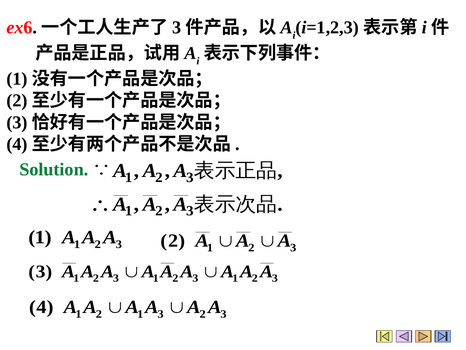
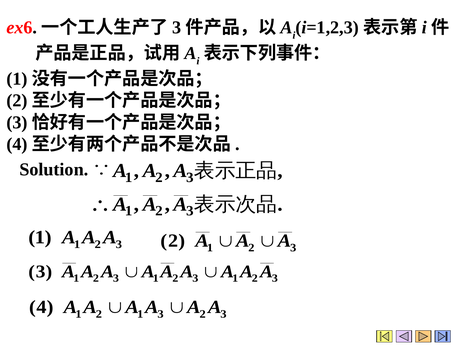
Solution colour: green -> black
